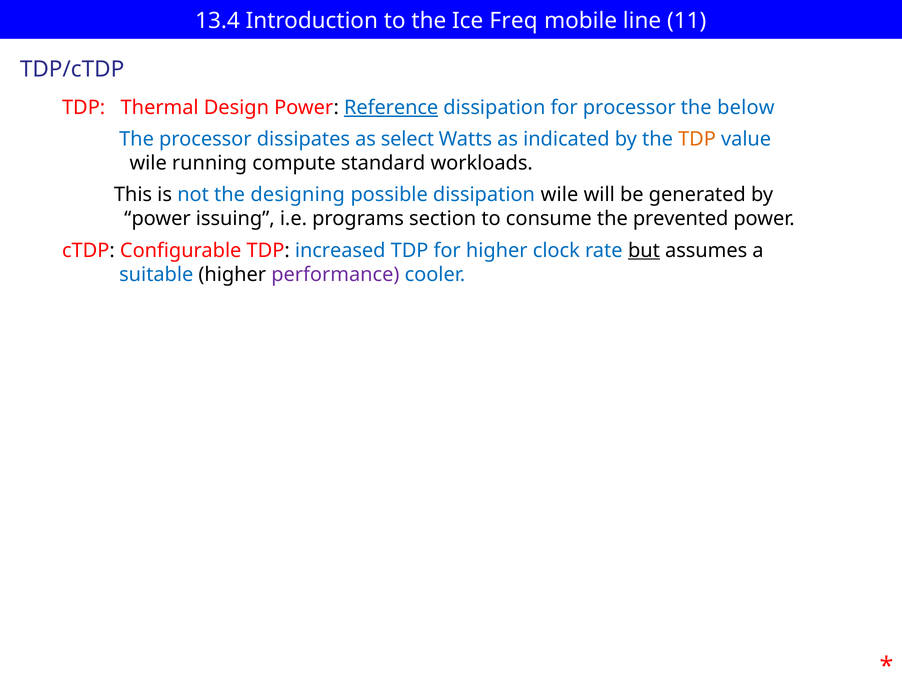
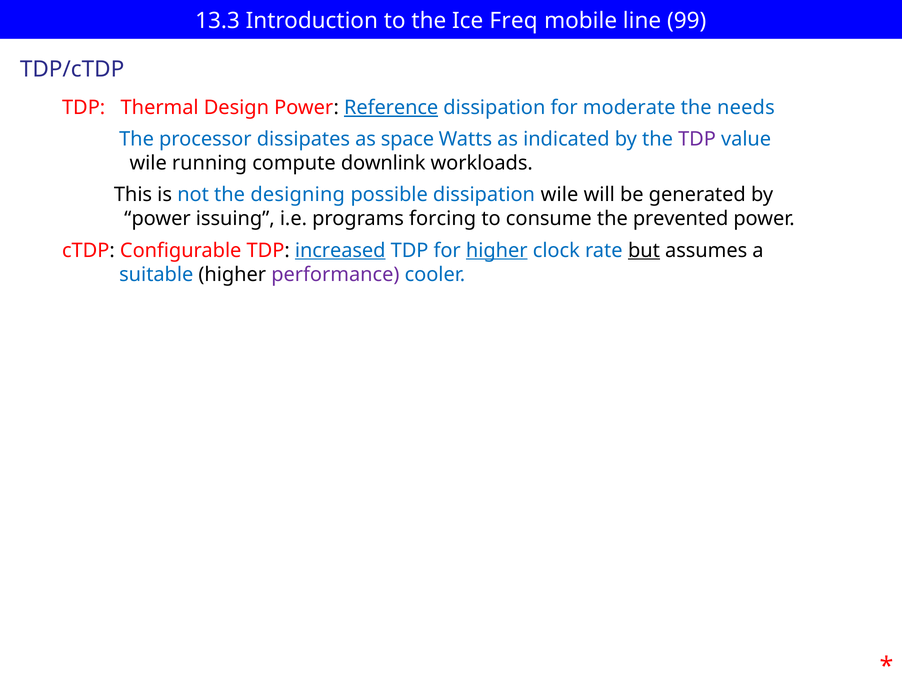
13.4: 13.4 -> 13.3
11: 11 -> 99
for processor: processor -> moderate
below: below -> needs
select: select -> space
TDP at (697, 139) colour: orange -> purple
standard: standard -> downlink
section: section -> forcing
increased underline: none -> present
higher at (497, 250) underline: none -> present
